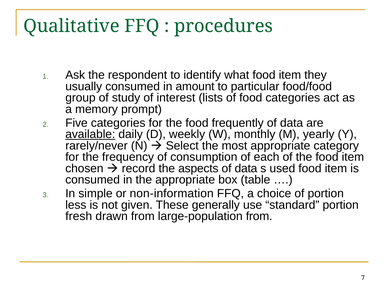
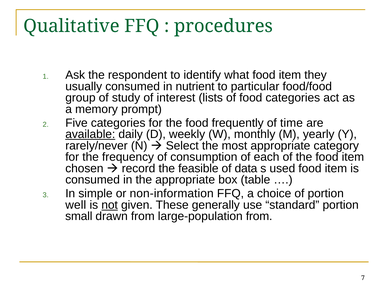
amount: amount -> nutrient
data at (292, 123): data -> time
aspects: aspects -> feasible
less: less -> well
not underline: none -> present
fresh: fresh -> small
